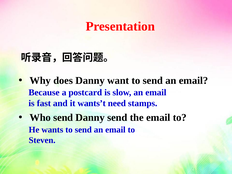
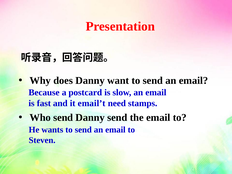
wants’t: wants’t -> email’t
